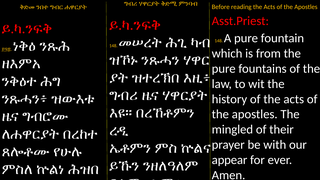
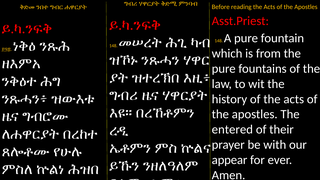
mingled: mingled -> entered
